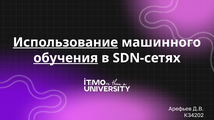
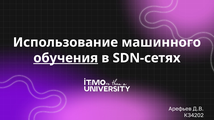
Использование underline: present -> none
